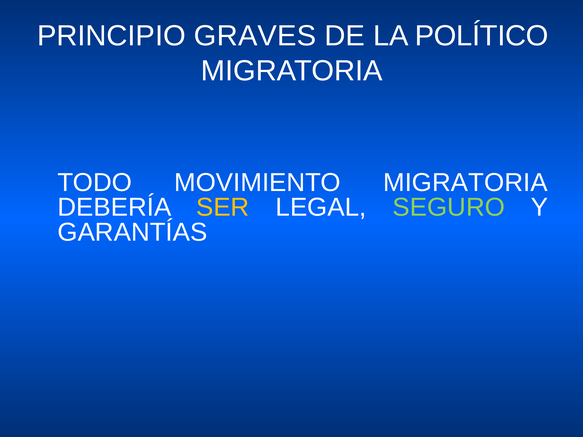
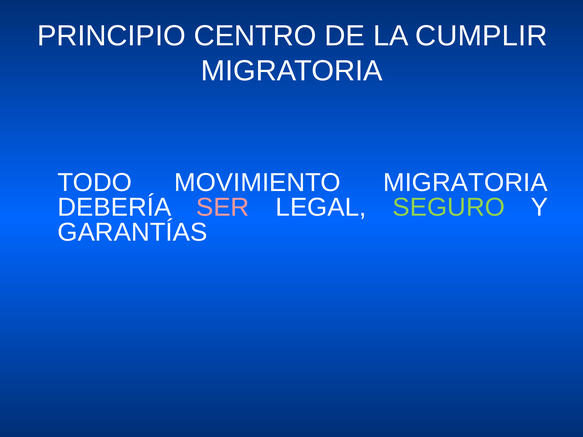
GRAVES: GRAVES -> CENTRO
POLÍTICO: POLÍTICO -> CUMPLIR
SER colour: yellow -> pink
